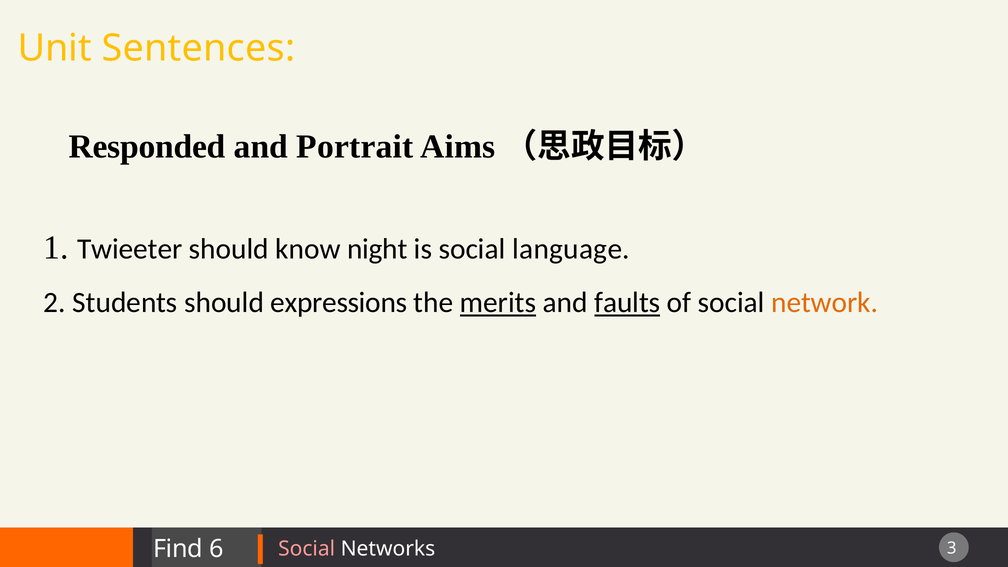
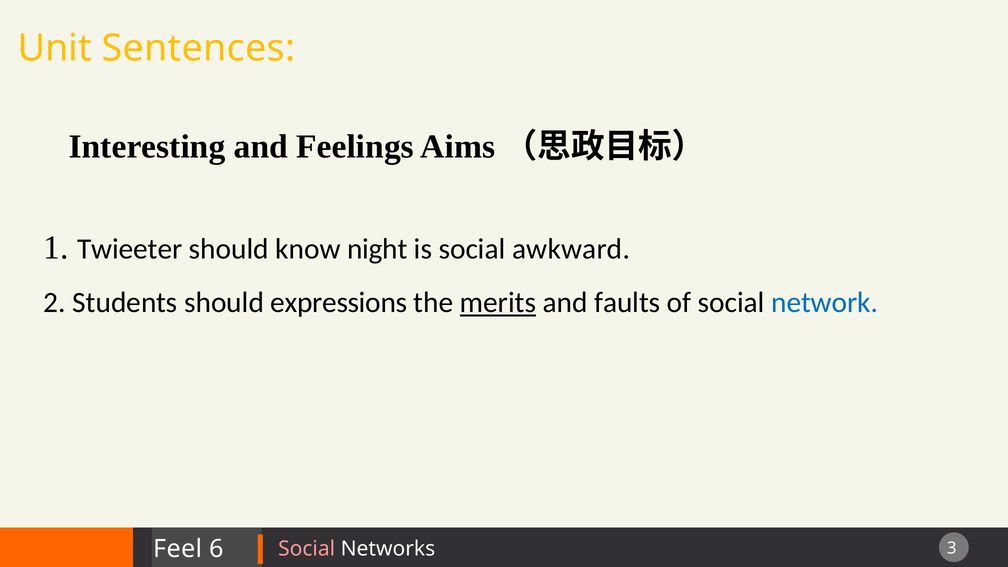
Responded: Responded -> Interesting
Portrait: Portrait -> Feelings
language: language -> awkward
faults underline: present -> none
network colour: orange -> blue
Find: Find -> Feel
